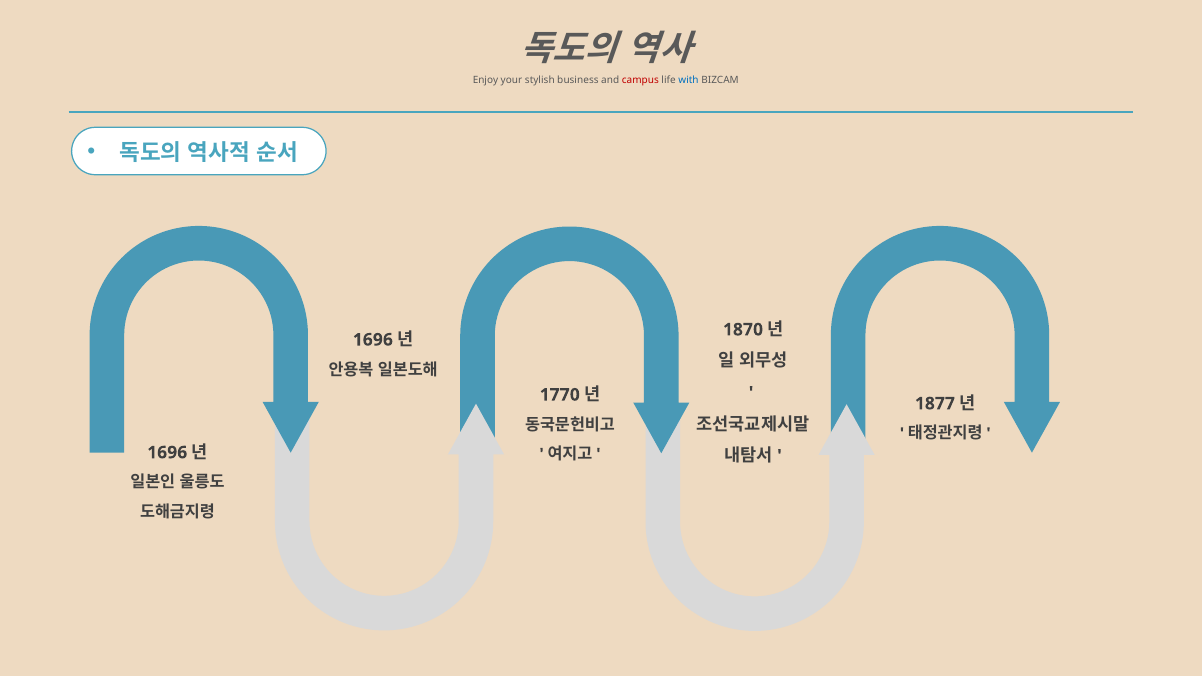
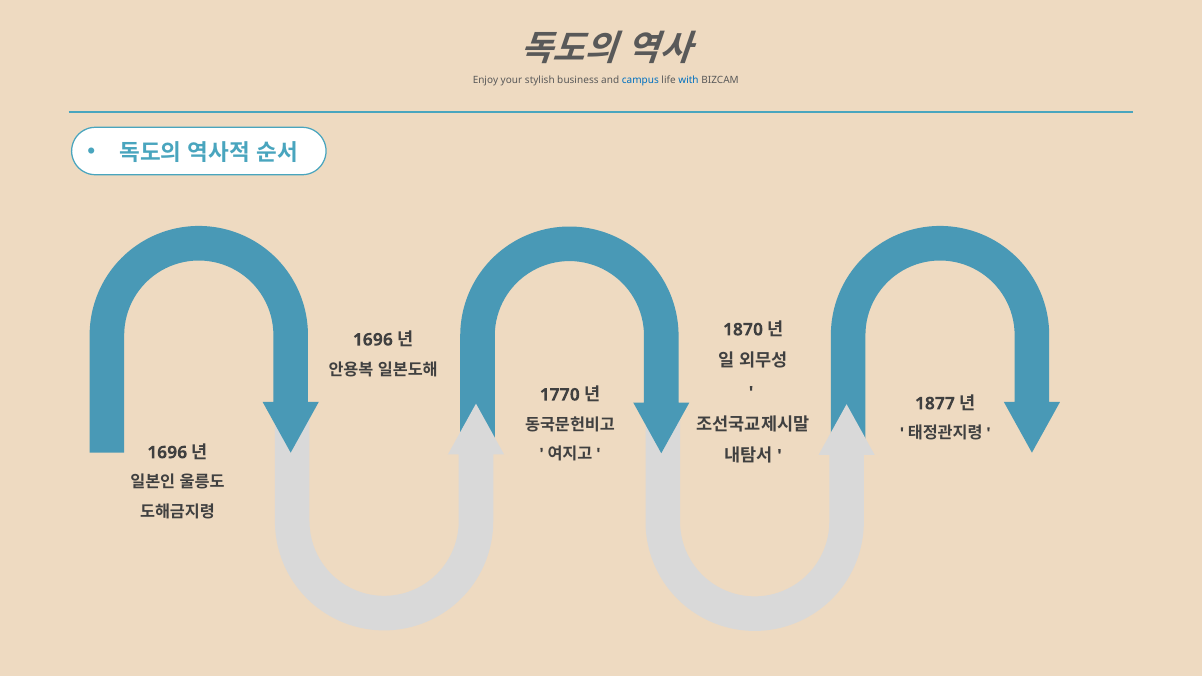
campus colour: red -> blue
